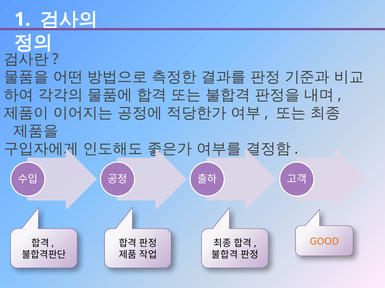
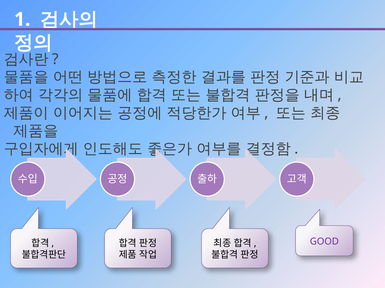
GOOD colour: orange -> purple
